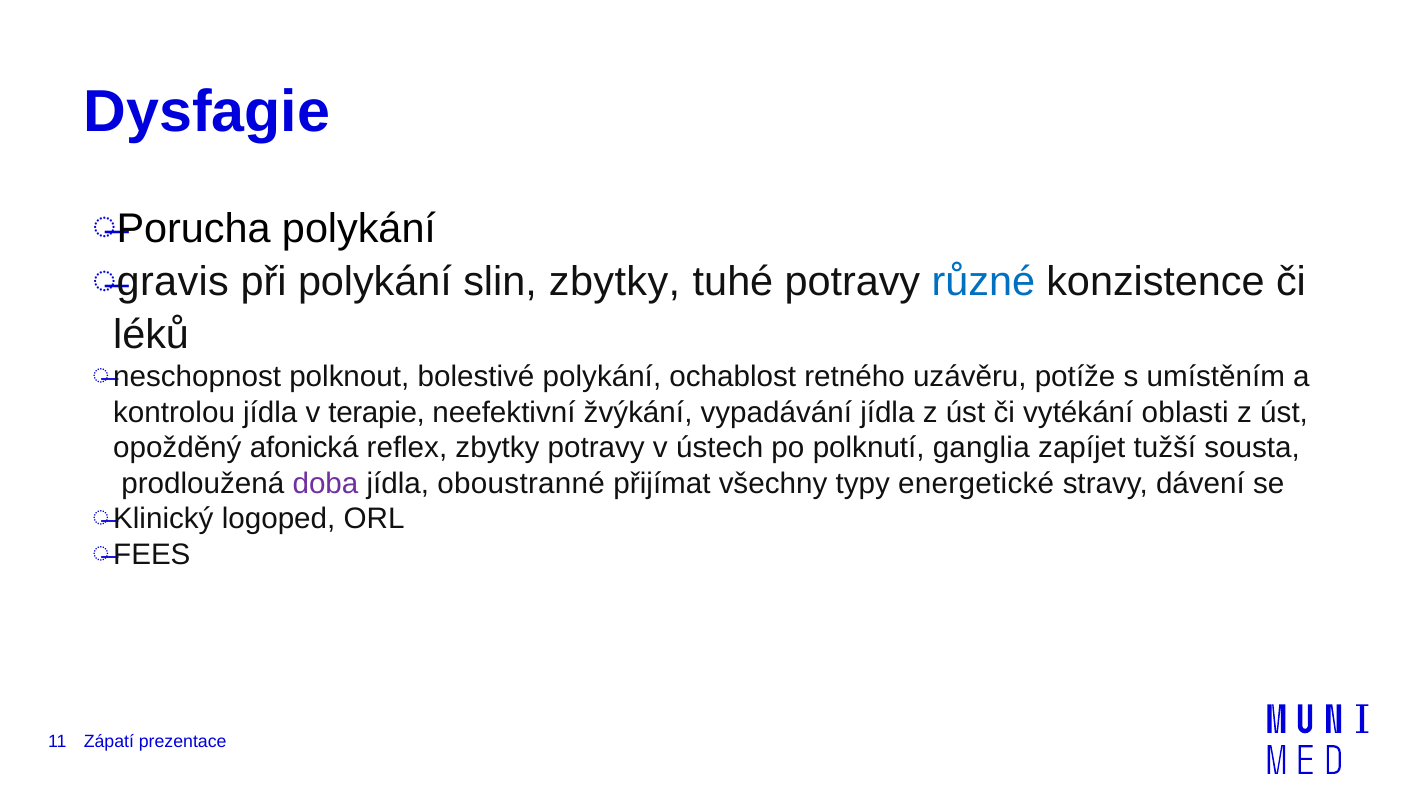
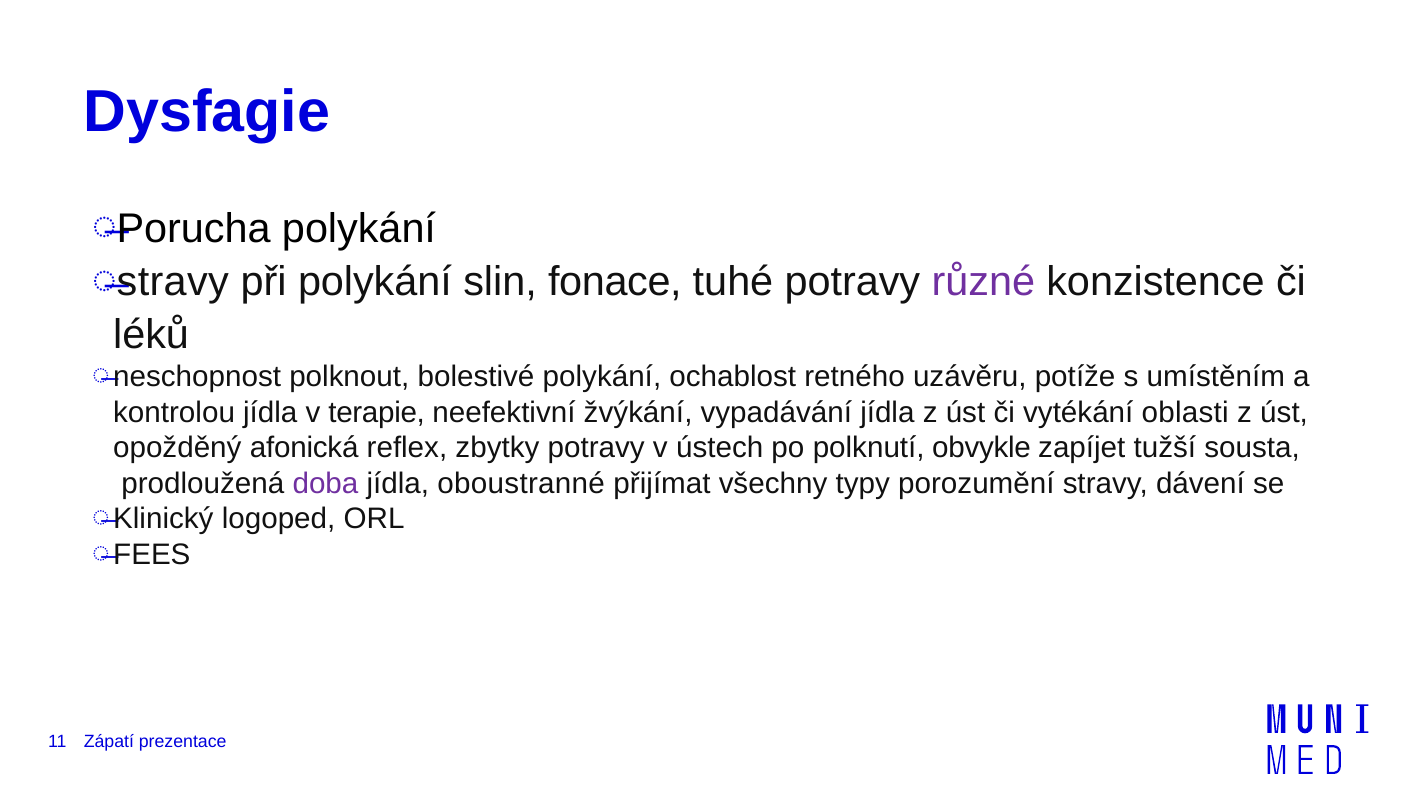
gravis at (173, 282): gravis -> stravy
slin zbytky: zbytky -> fonace
různé colour: blue -> purple
ganglia: ganglia -> obvykle
energetické: energetické -> porozumění
